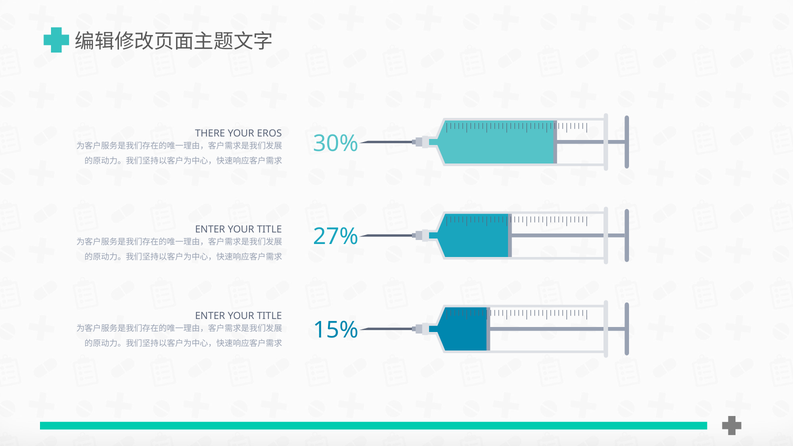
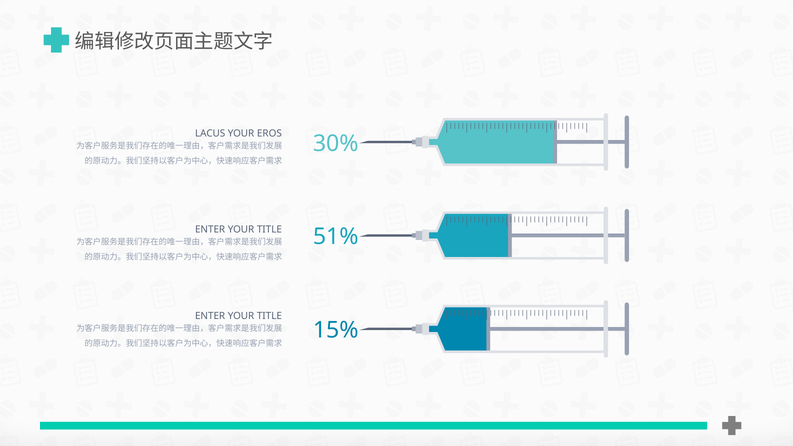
THERE: THERE -> LACUS
27%: 27% -> 51%
